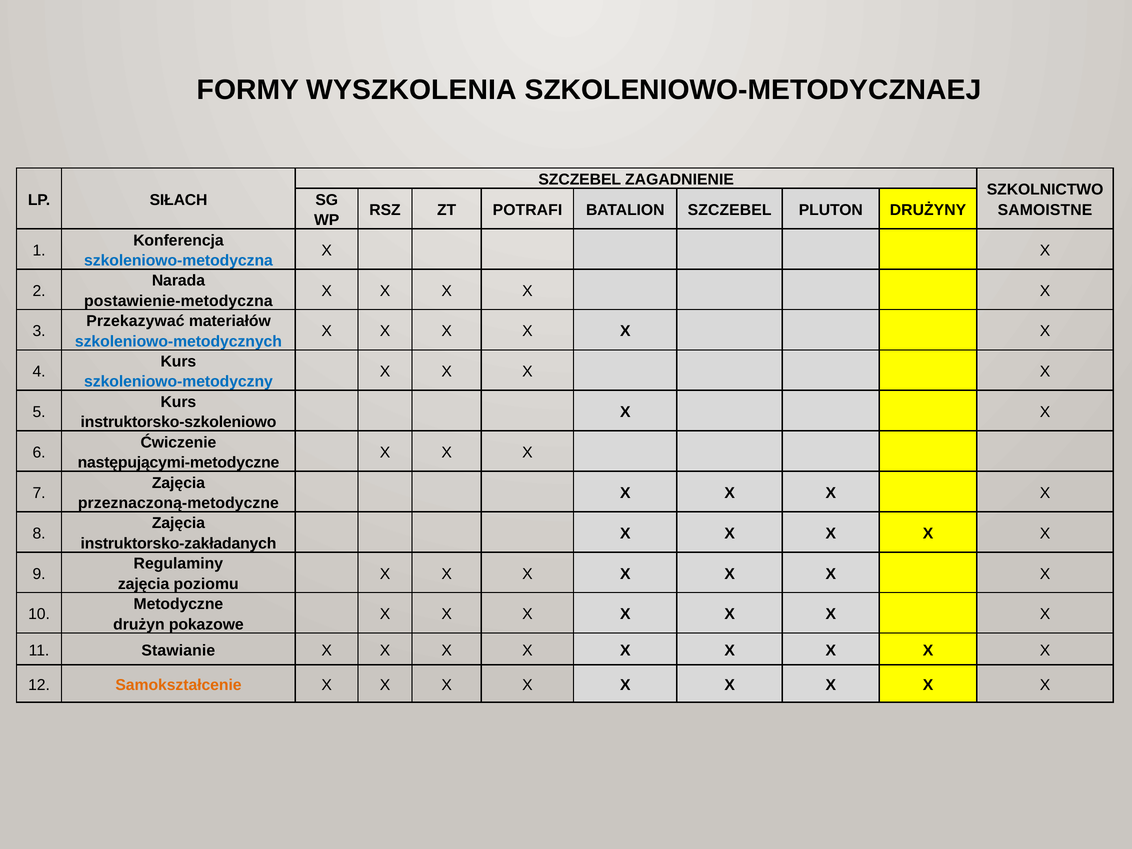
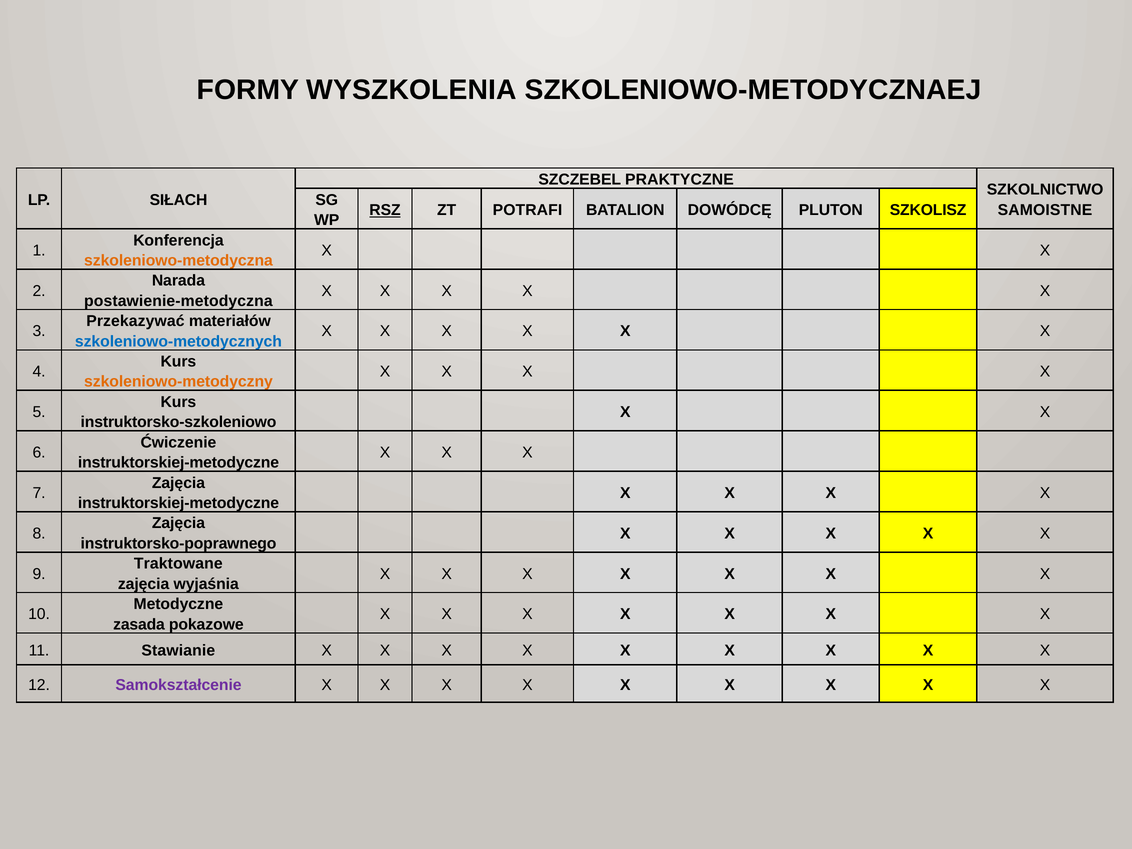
ZAGADNIENIE: ZAGADNIENIE -> PRAKTYCZNE
RSZ underline: none -> present
BATALION SZCZEBEL: SZCZEBEL -> DOWÓDCĘ
DRUŻYNY: DRUŻYNY -> SZKOLISZ
szkoleniowo-metodyczna colour: blue -> orange
szkoleniowo-metodyczny colour: blue -> orange
następującymi-metodyczne at (179, 463): następującymi-metodyczne -> instruktorskiej-metodyczne
przeznaczoną-metodyczne at (178, 503): przeznaczoną-metodyczne -> instruktorskiej-metodyczne
instruktorsko-zakładanych: instruktorsko-zakładanych -> instruktorsko-poprawnego
Regulaminy: Regulaminy -> Traktowane
poziomu: poziomu -> wyjaśnia
drużyn: drużyn -> zasada
Samokształcenie colour: orange -> purple
